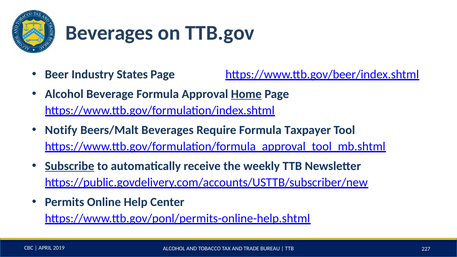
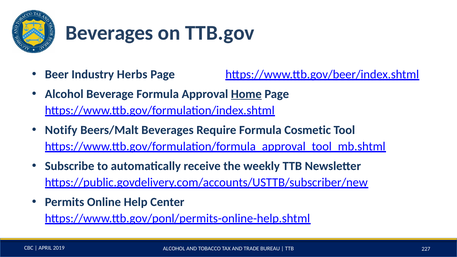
States: States -> Herbs
Taxpayer: Taxpayer -> Cosmetic
Subscribe underline: present -> none
